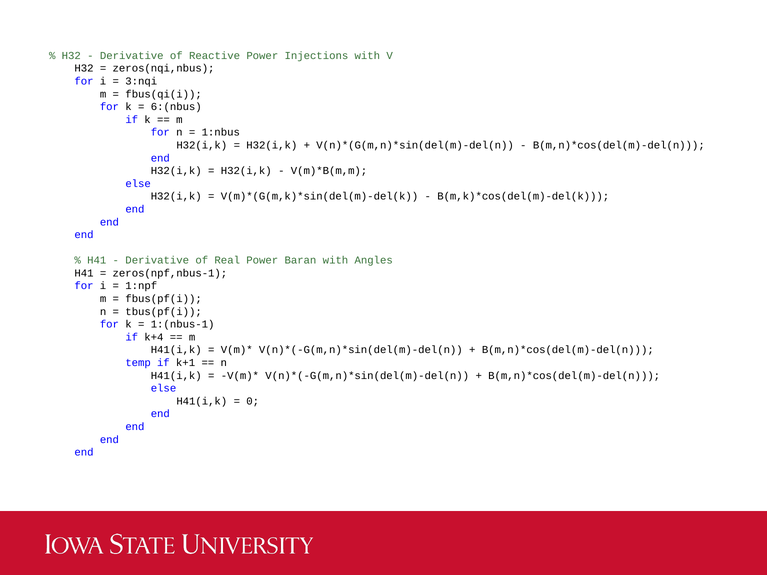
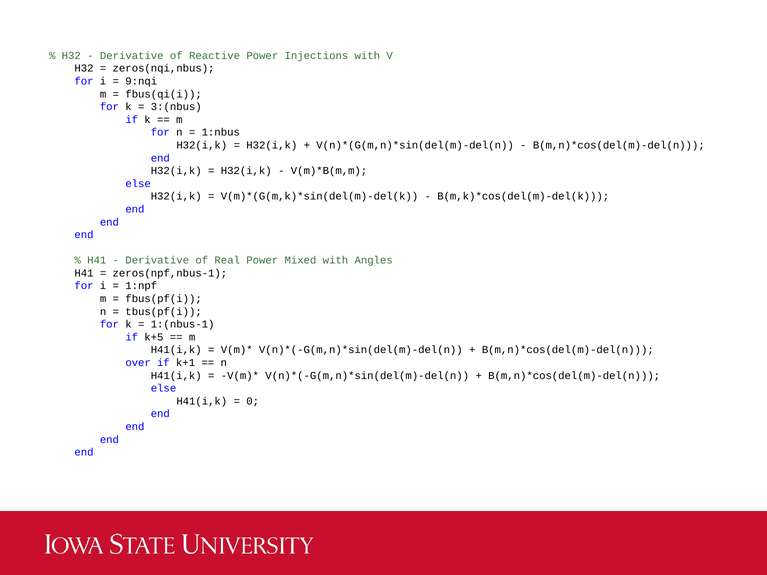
3:nqi: 3:nqi -> 9:nqi
6:(nbus: 6:(nbus -> 3:(nbus
Baran: Baran -> Mixed
k+4: k+4 -> k+5
temp: temp -> over
